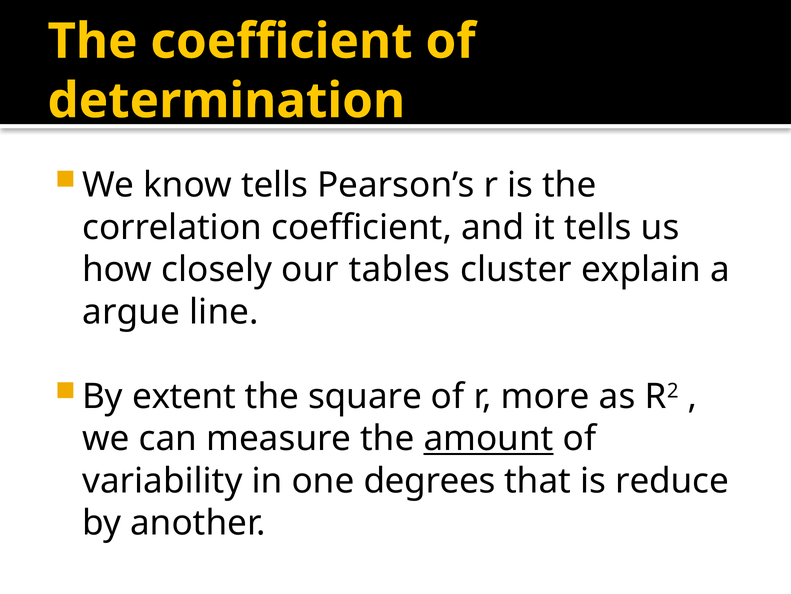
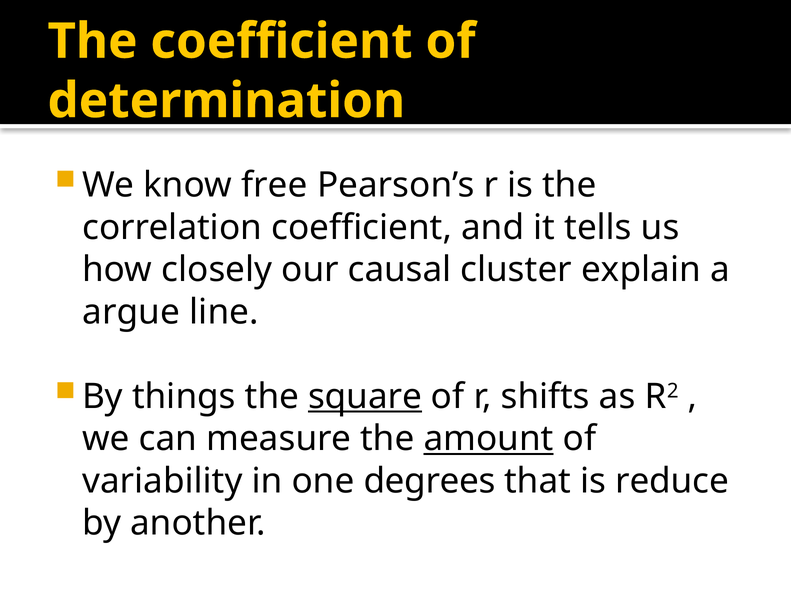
know tells: tells -> free
tables: tables -> causal
extent: extent -> things
square underline: none -> present
more: more -> shifts
